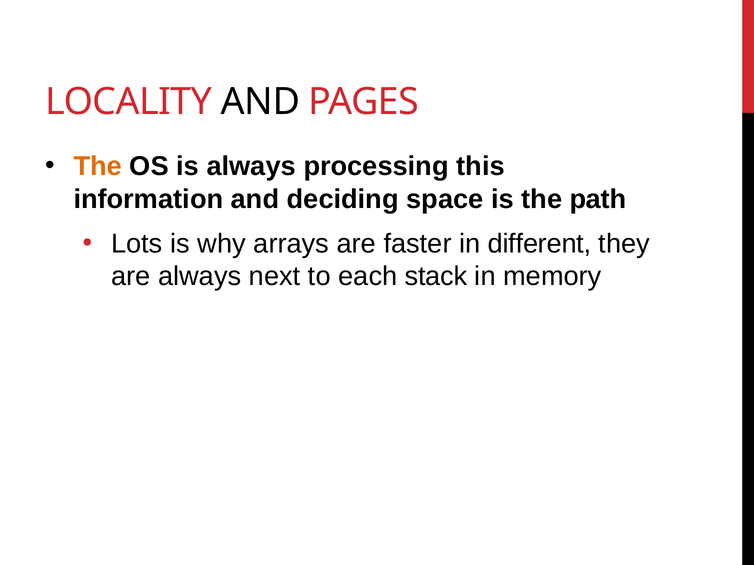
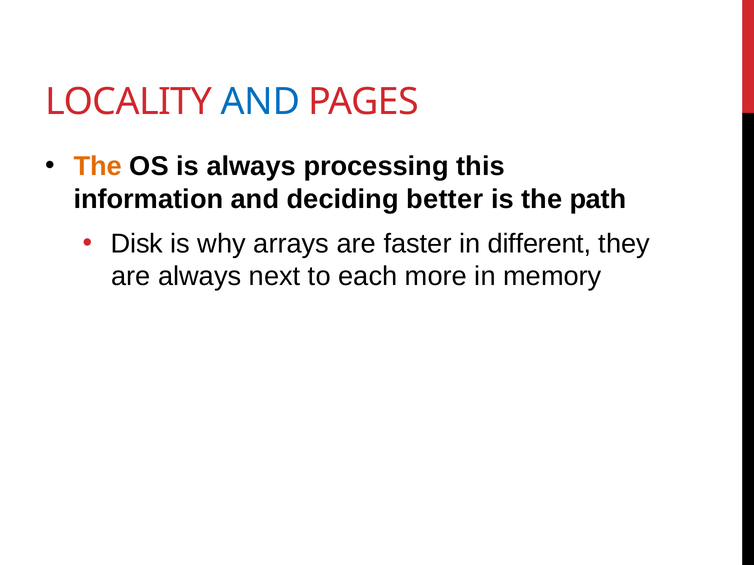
AND at (260, 102) colour: black -> blue
space: space -> better
Lots: Lots -> Disk
stack: stack -> more
